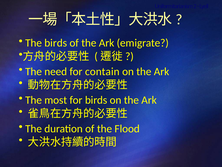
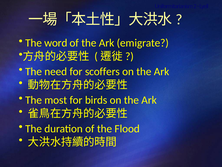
The birds: birds -> word
contain: contain -> scoffers
